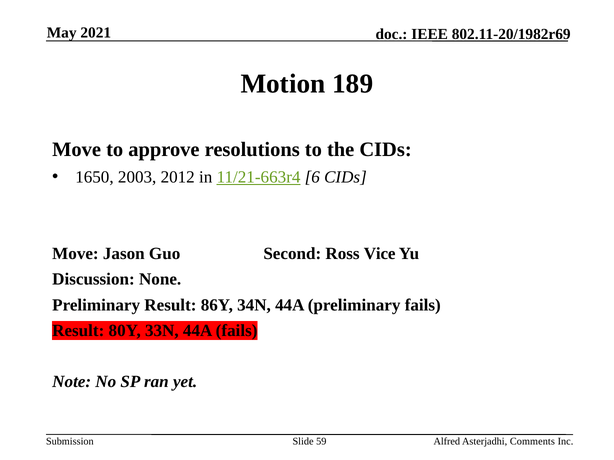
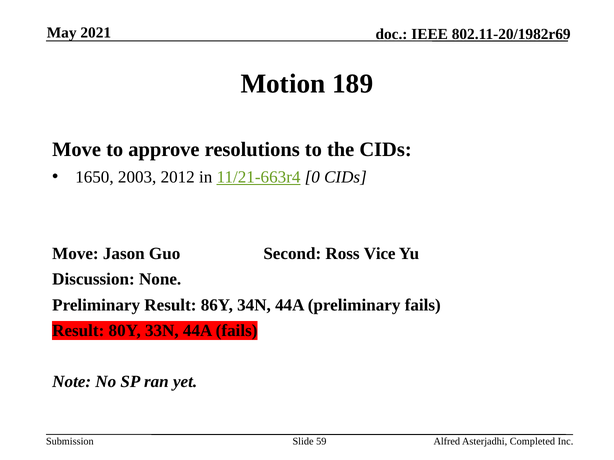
6: 6 -> 0
Comments: Comments -> Completed
